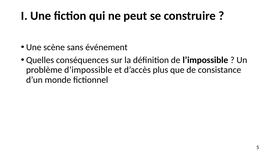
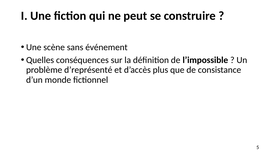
d’impossible: d’impossible -> d’représenté
